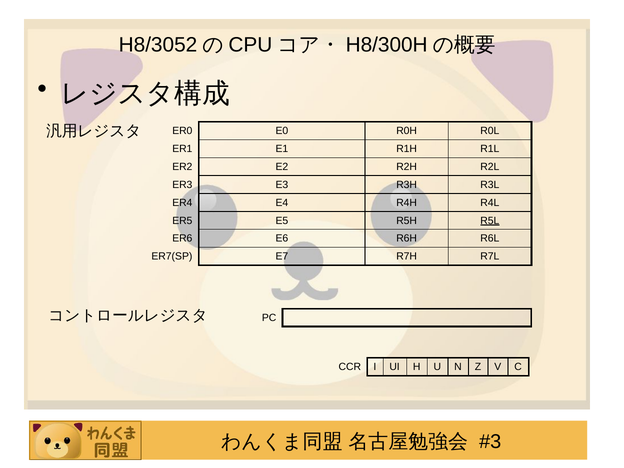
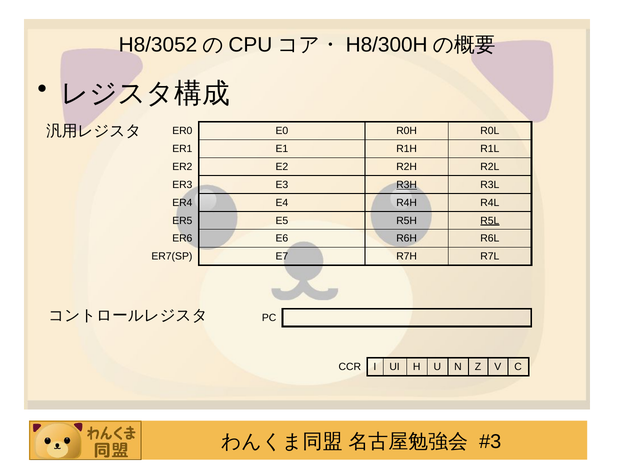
R3H underline: none -> present
